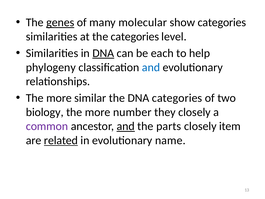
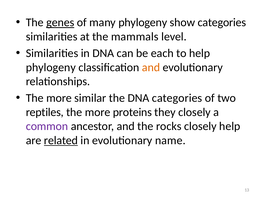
many molecular: molecular -> phylogeny
the categories: categories -> mammals
DNA at (103, 53) underline: present -> none
and at (151, 67) colour: blue -> orange
biology: biology -> reptiles
number: number -> proteins
and at (126, 126) underline: present -> none
parts: parts -> rocks
closely item: item -> help
